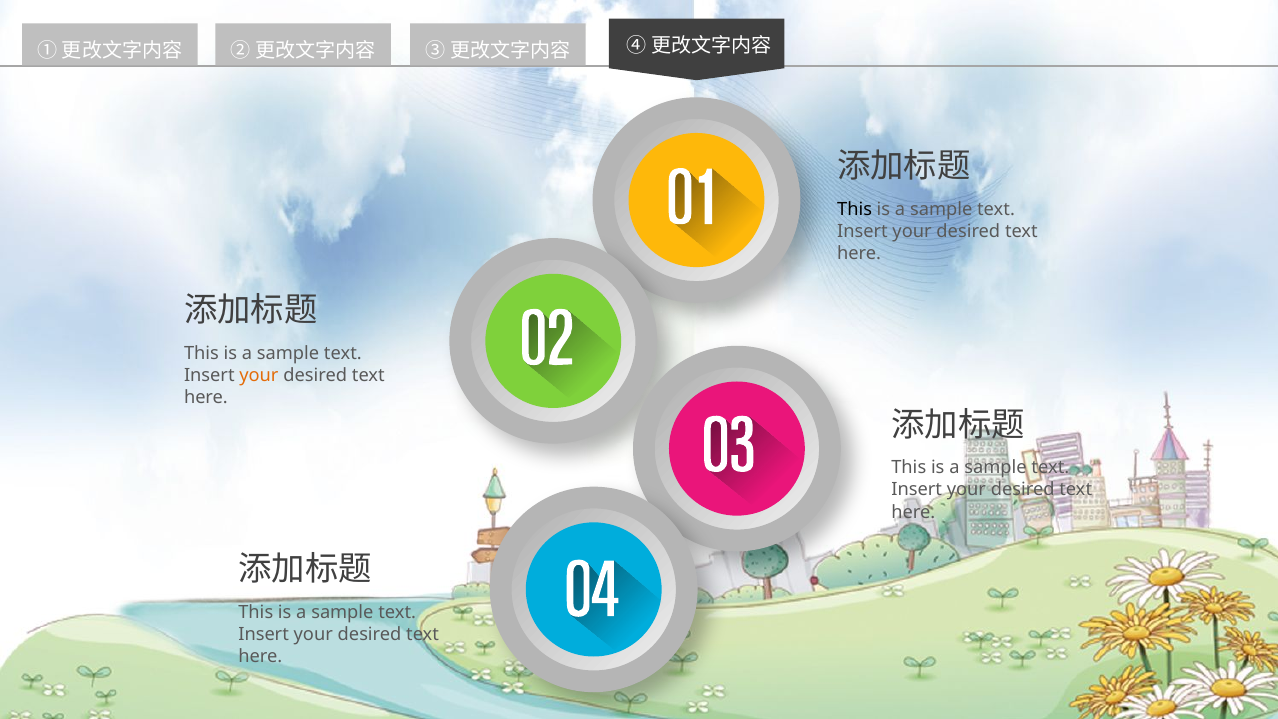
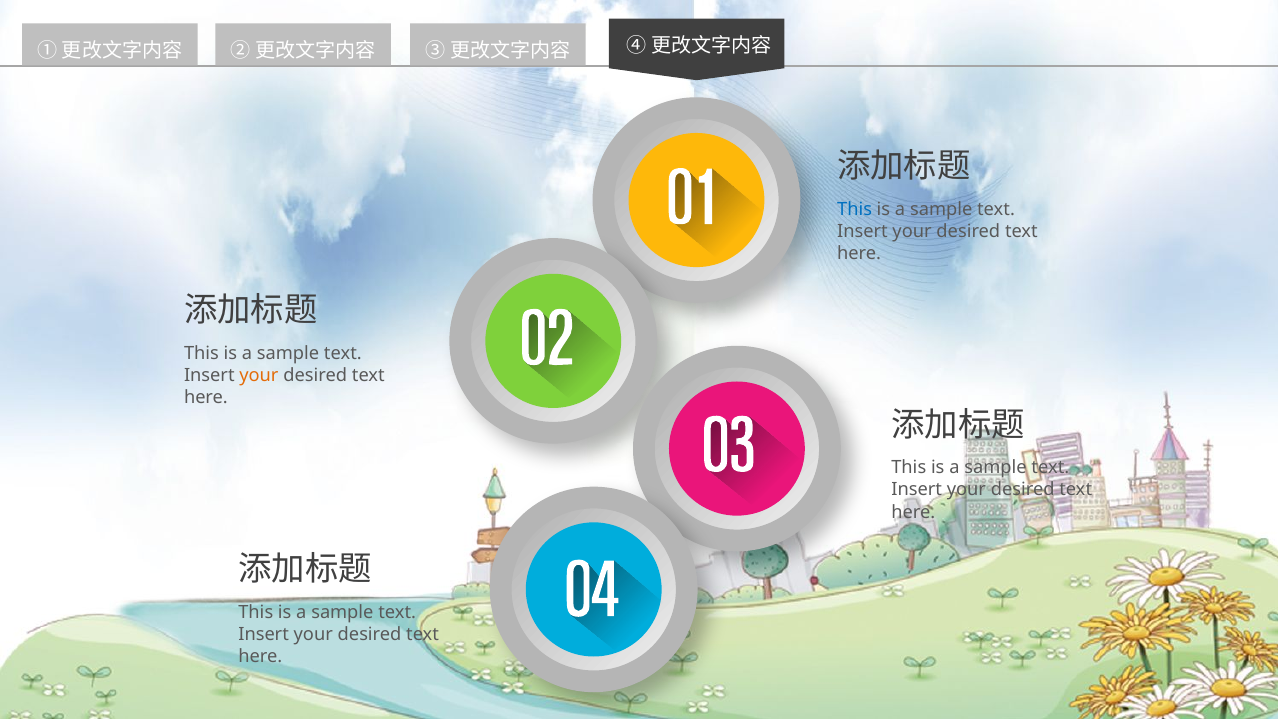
This at (855, 209) colour: black -> blue
